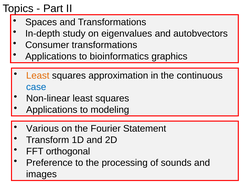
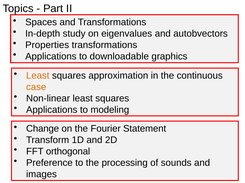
Consumer: Consumer -> Properties
bioinformatics: bioinformatics -> downloadable
case colour: blue -> orange
Various: Various -> Change
